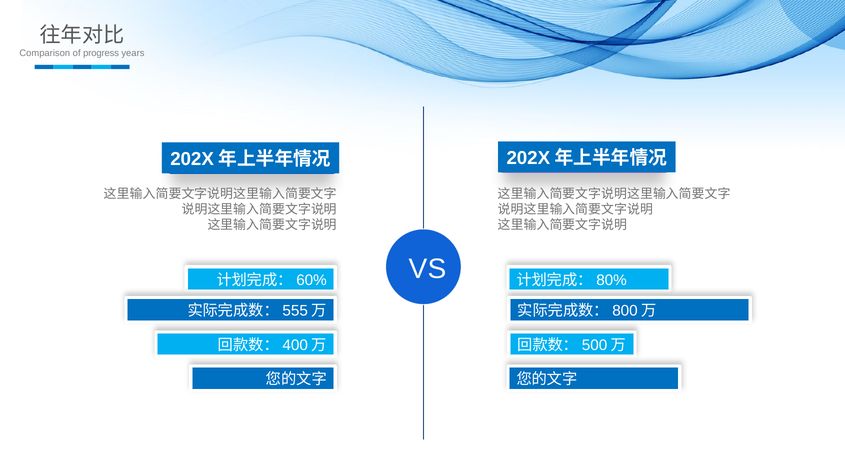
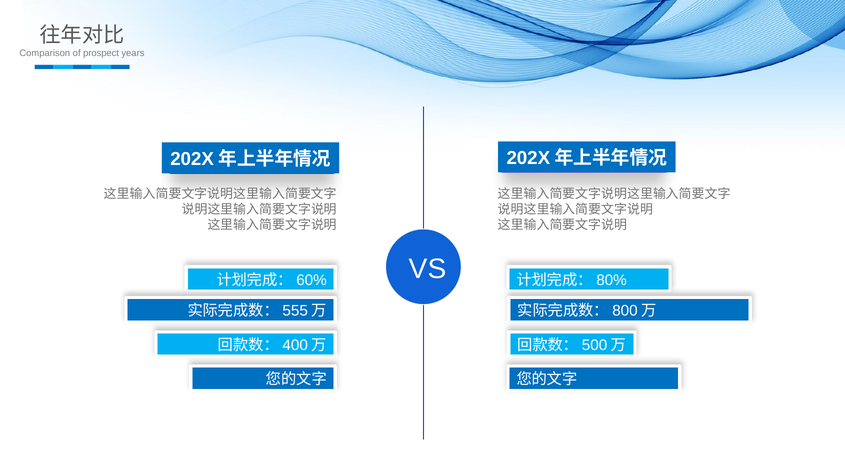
progress: progress -> prospect
